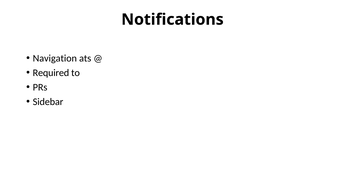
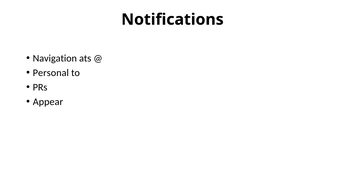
Required: Required -> Personal
Sidebar: Sidebar -> Appear
